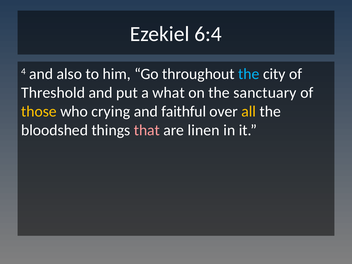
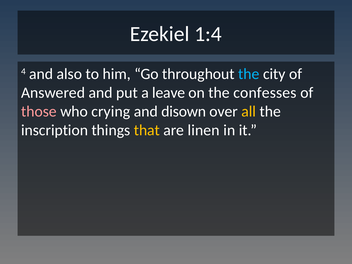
6:4: 6:4 -> 1:4
Threshold: Threshold -> Answered
what: what -> leave
sanctuary: sanctuary -> confesses
those colour: yellow -> pink
faithful: faithful -> disown
bloodshed: bloodshed -> inscription
that colour: pink -> yellow
